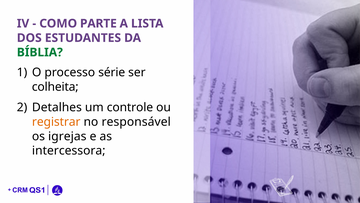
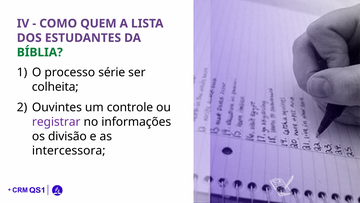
PARTE: PARTE -> QUEM
Detalhes: Detalhes -> Ouvintes
registrar colour: orange -> purple
responsável: responsável -> informações
igrejas: igrejas -> divisão
